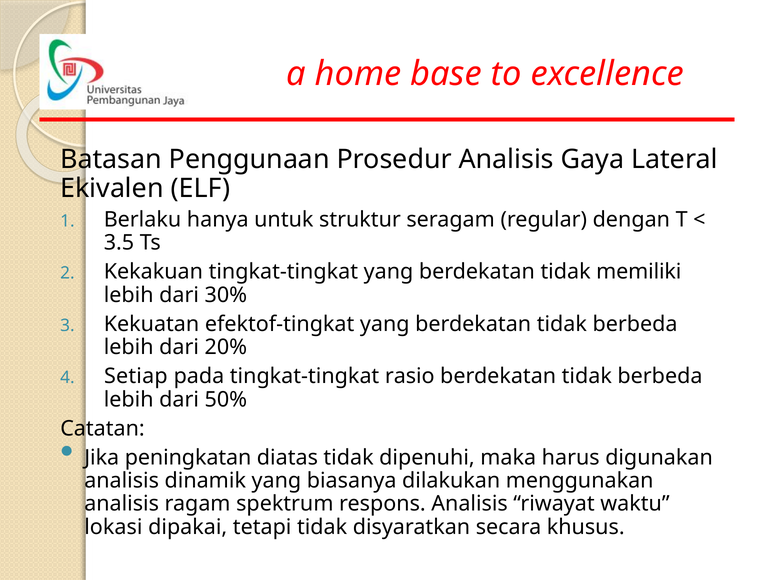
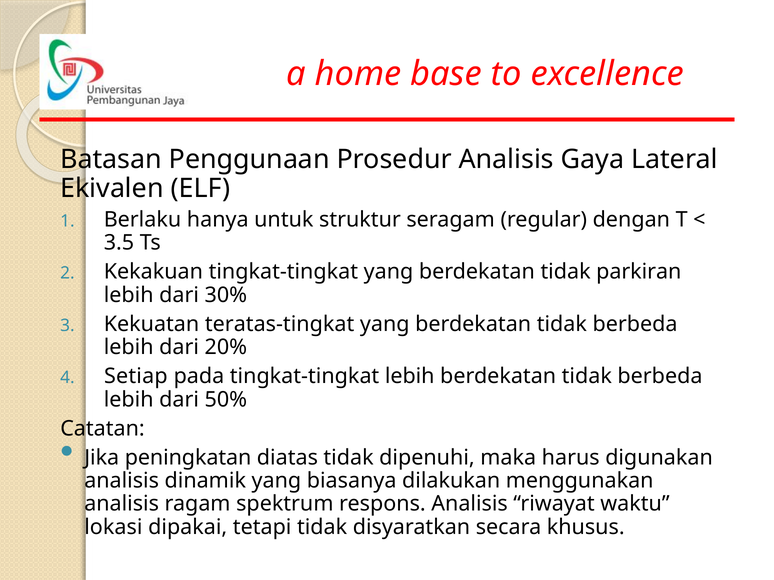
memiliki: memiliki -> parkiran
efektof-tingkat: efektof-tingkat -> teratas-tingkat
tingkat-tingkat rasio: rasio -> lebih
